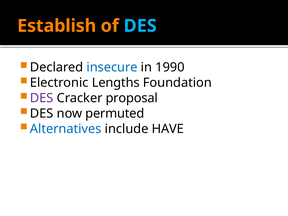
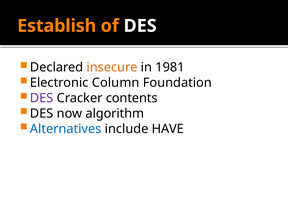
DES at (140, 26) colour: light blue -> white
insecure colour: blue -> orange
1990: 1990 -> 1981
Lengths: Lengths -> Column
proposal: proposal -> contents
permuted: permuted -> algorithm
